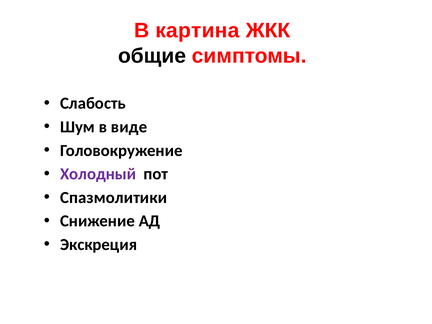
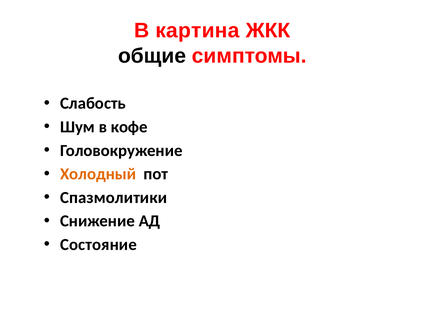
виде: виде -> кофе
Холодный colour: purple -> orange
Экскреция: Экскреция -> Состояние
